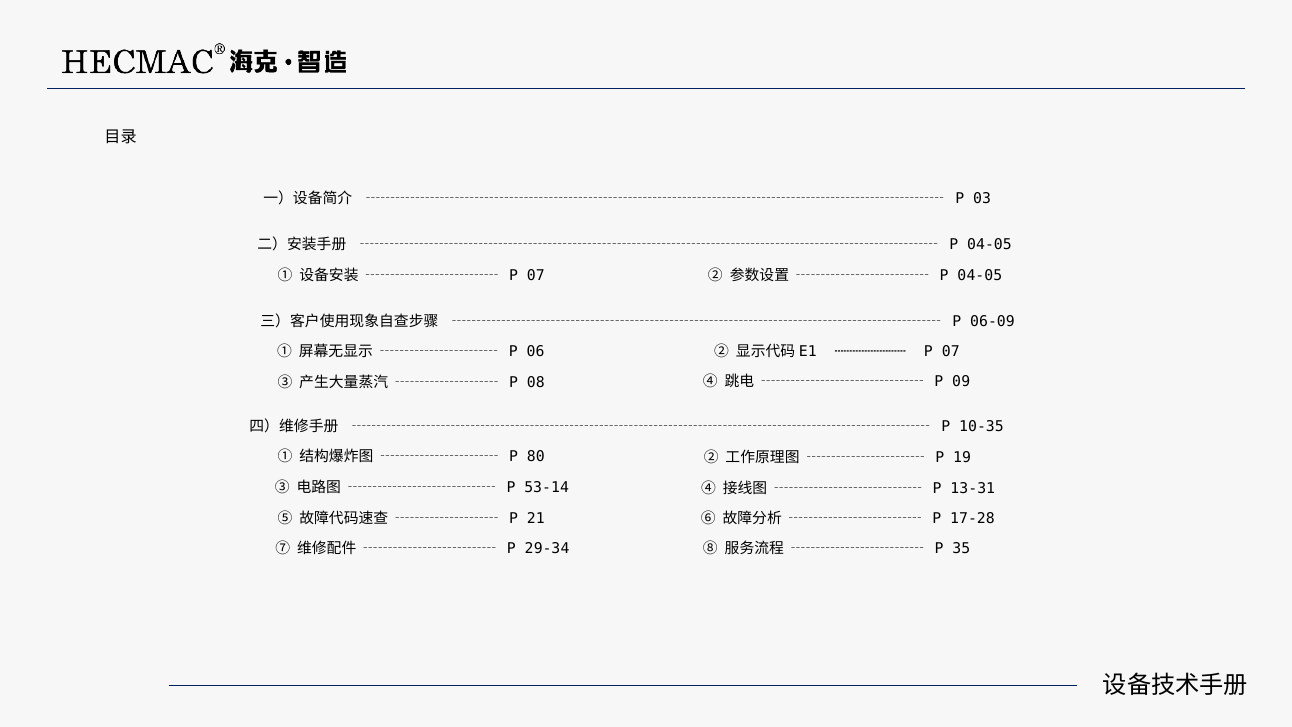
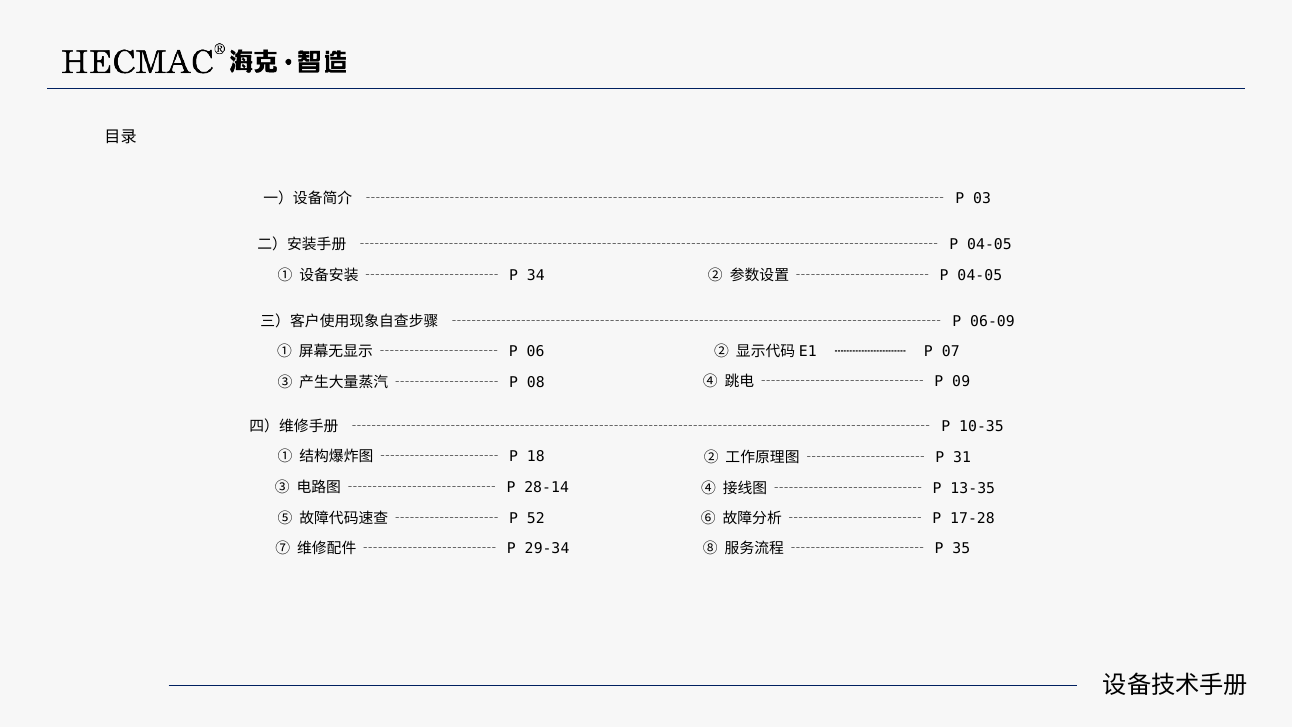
07 at (536, 275): 07 -> 34
80: 80 -> 18
19: 19 -> 31
53-14: 53-14 -> 28-14
13-31: 13-31 -> 13-35
21: 21 -> 52
